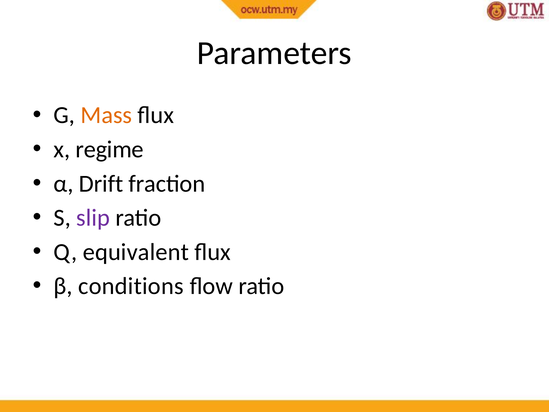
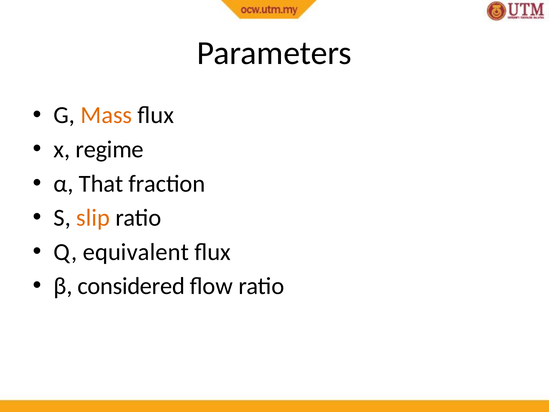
Drift: Drift -> That
slip colour: purple -> orange
conditions: conditions -> considered
